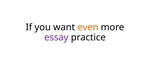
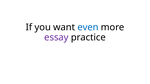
even colour: orange -> blue
